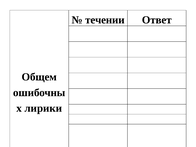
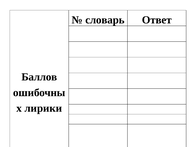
течении: течении -> словарь
Общем: Общем -> Баллов
